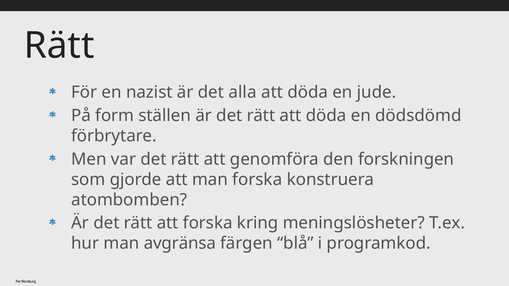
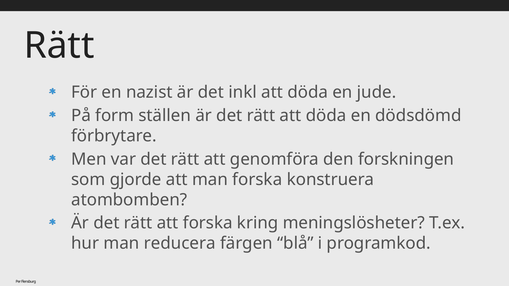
alla: alla -> inkl
avgränsa: avgränsa -> reducera
